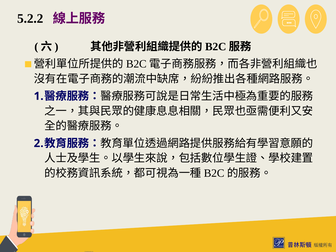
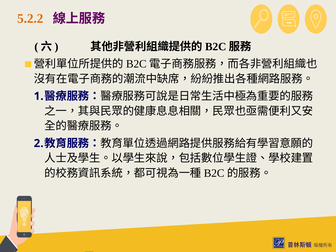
5.2.2 colour: black -> orange
